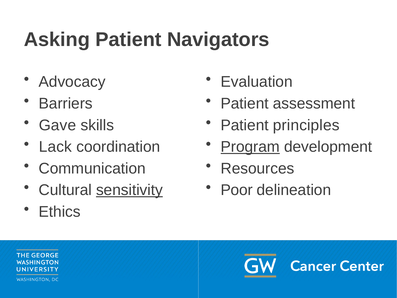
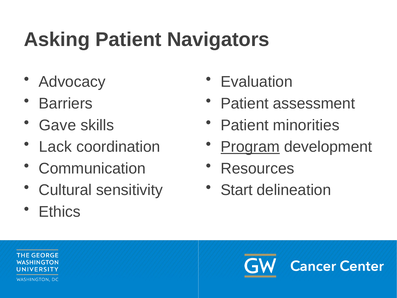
principles: principles -> minorities
sensitivity underline: present -> none
Poor: Poor -> Start
